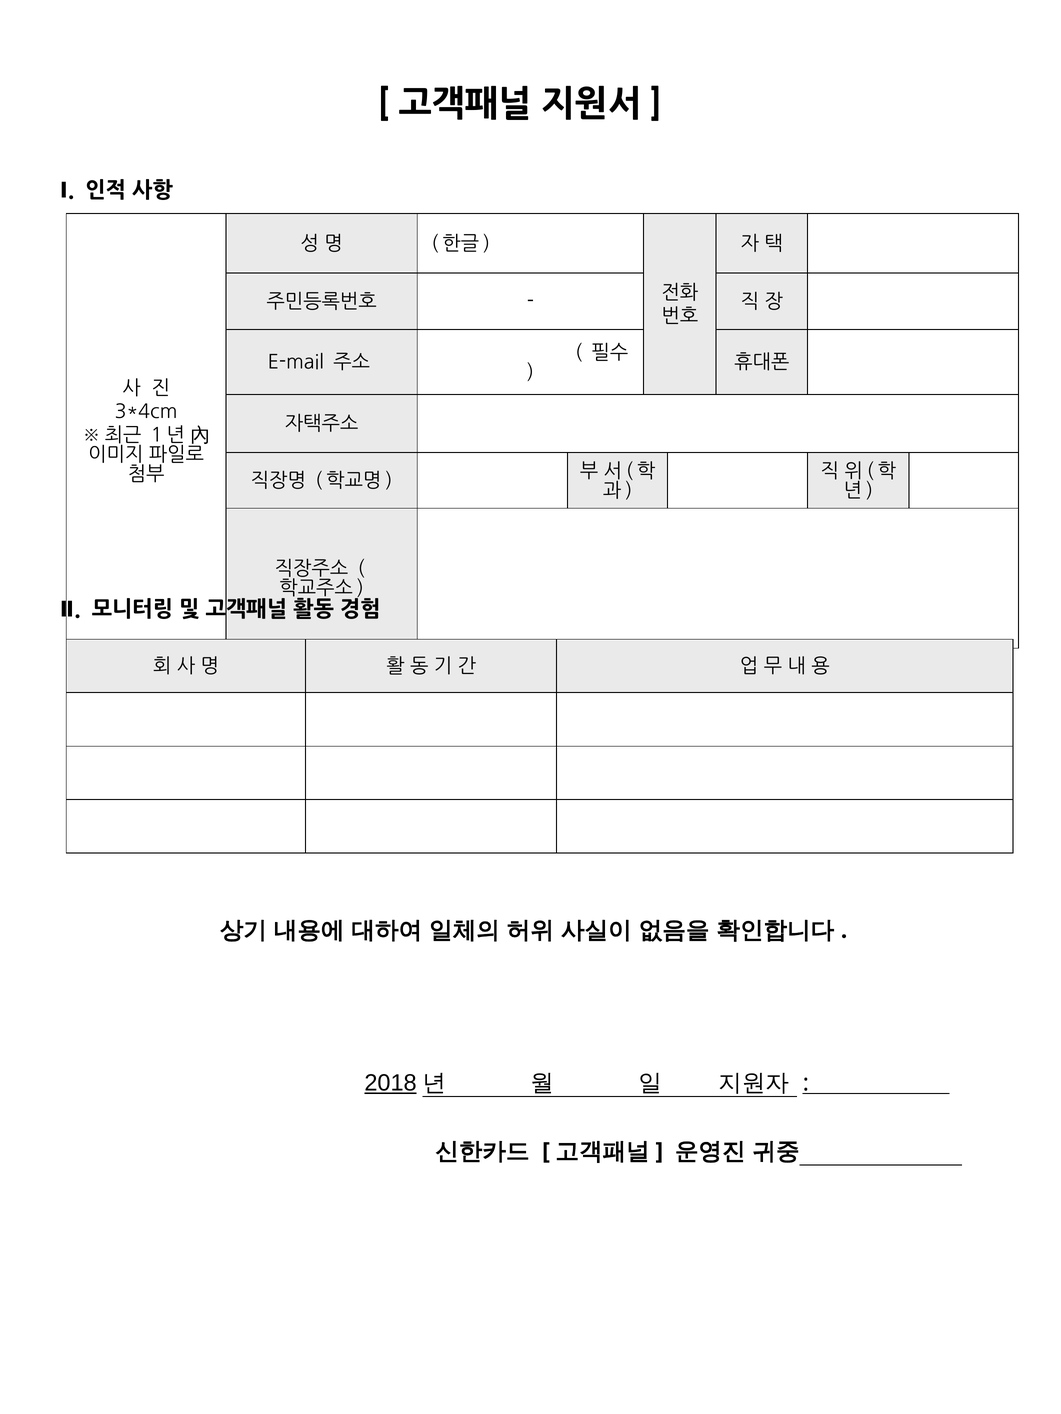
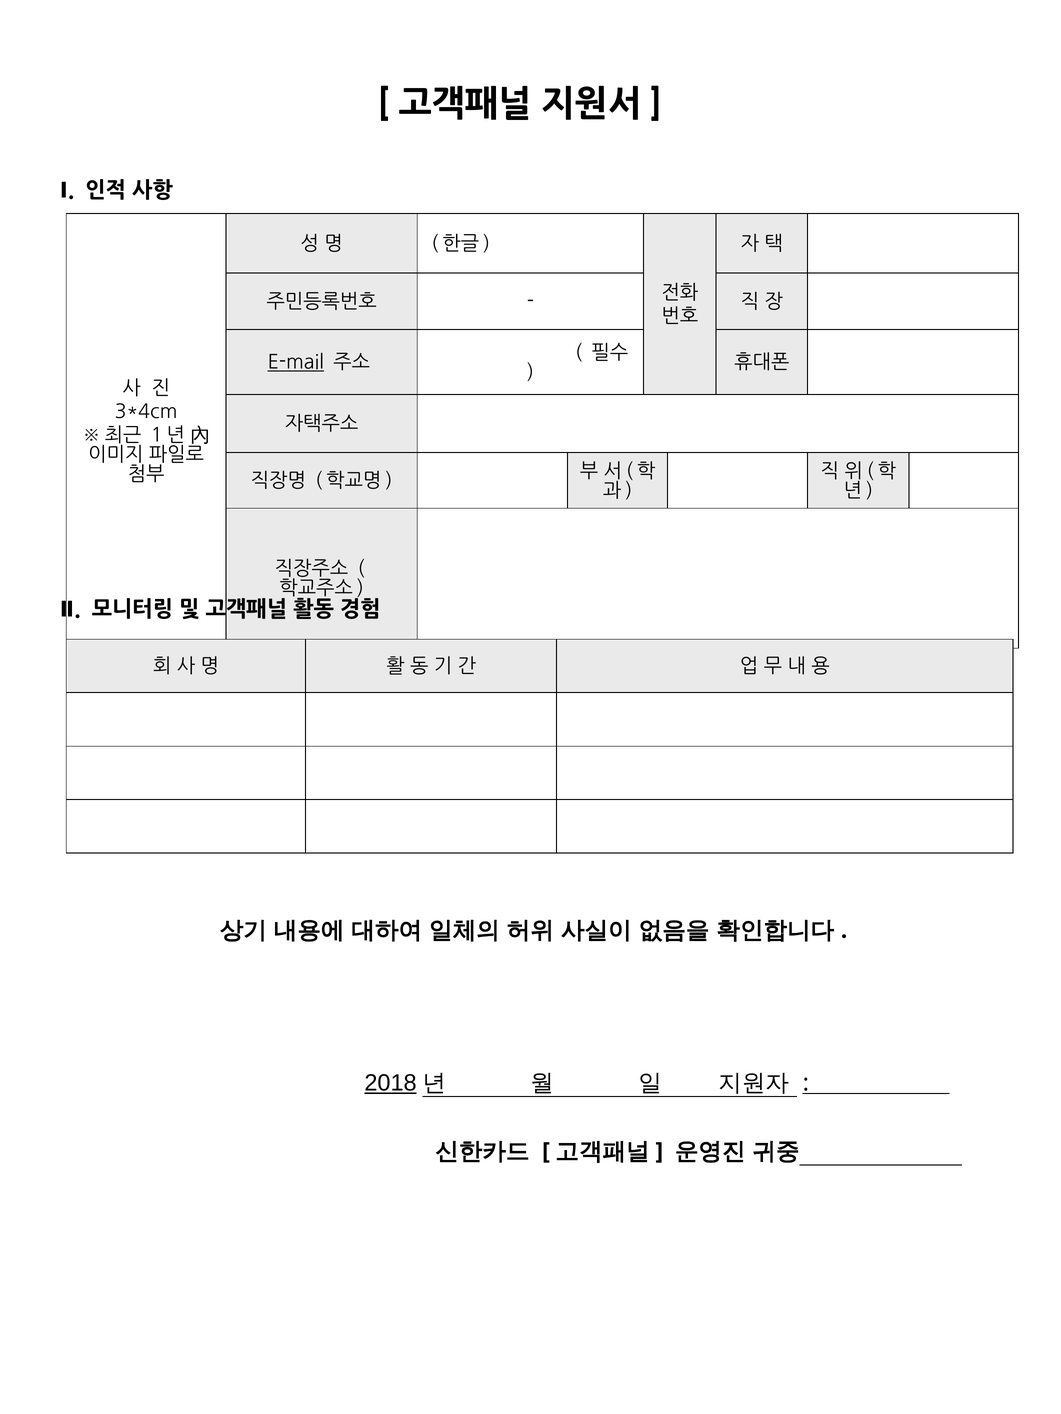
E-mail underline: none -> present
